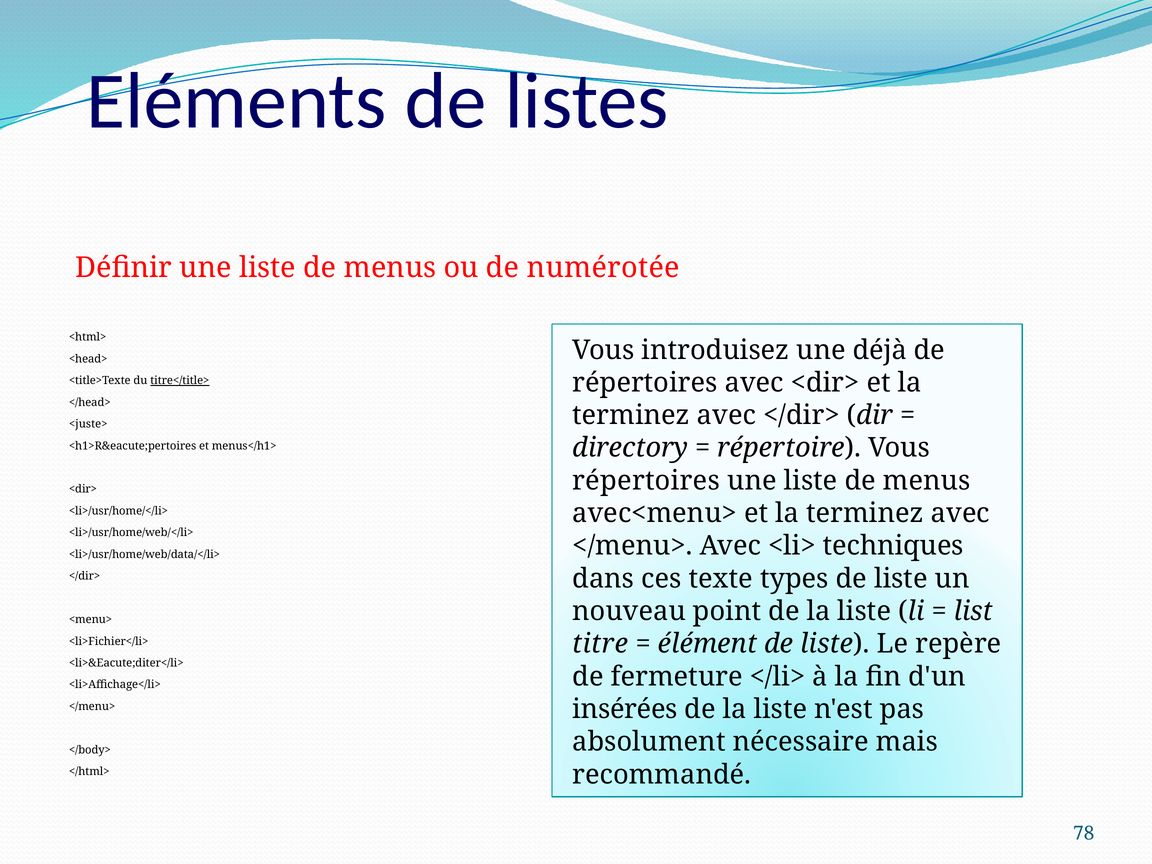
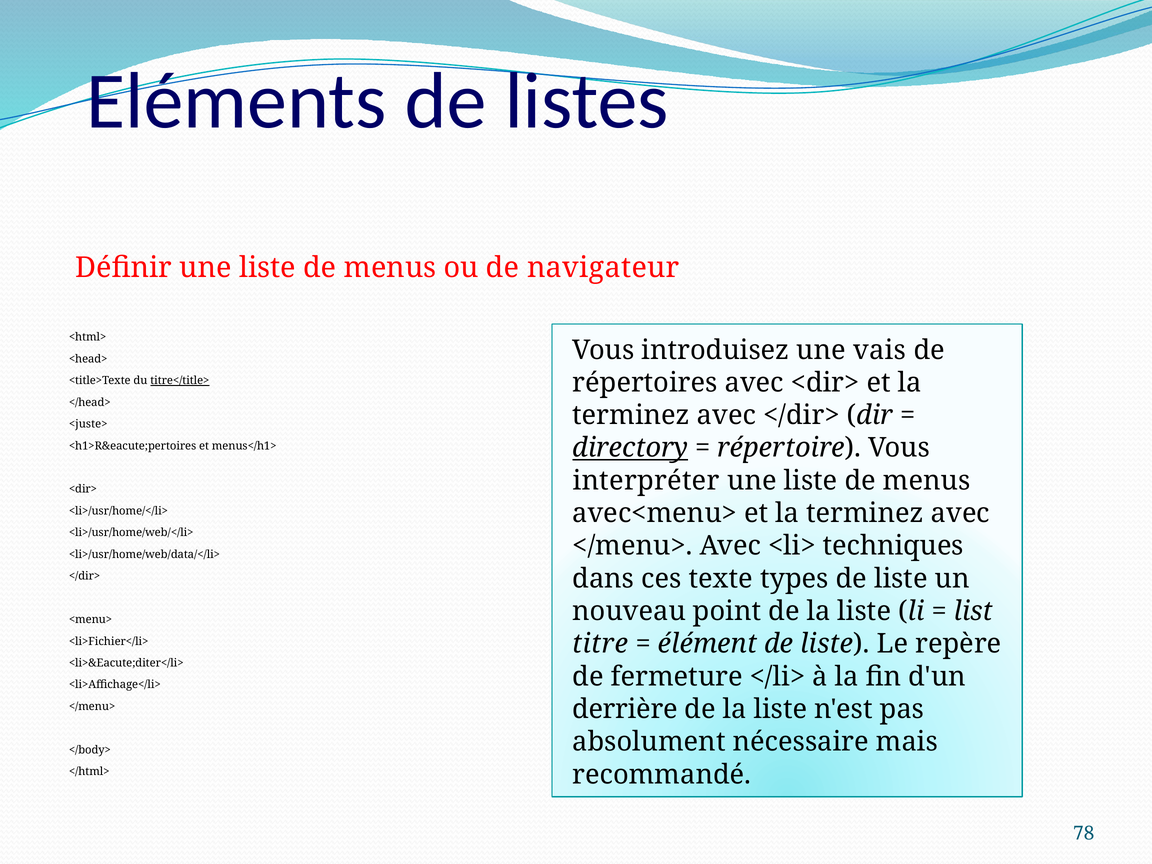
numérotée: numérotée -> navigateur
déjà: déjà -> vais
directory underline: none -> present
répertoires at (646, 481): répertoires -> interpréter
insérées: insérées -> derrière
